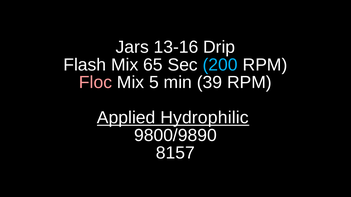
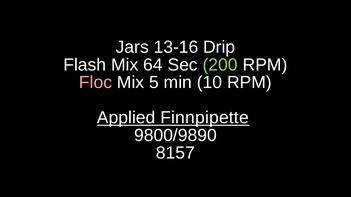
65: 65 -> 64
200 colour: light blue -> light green
39: 39 -> 10
Hydrophilic: Hydrophilic -> Finnpipette
